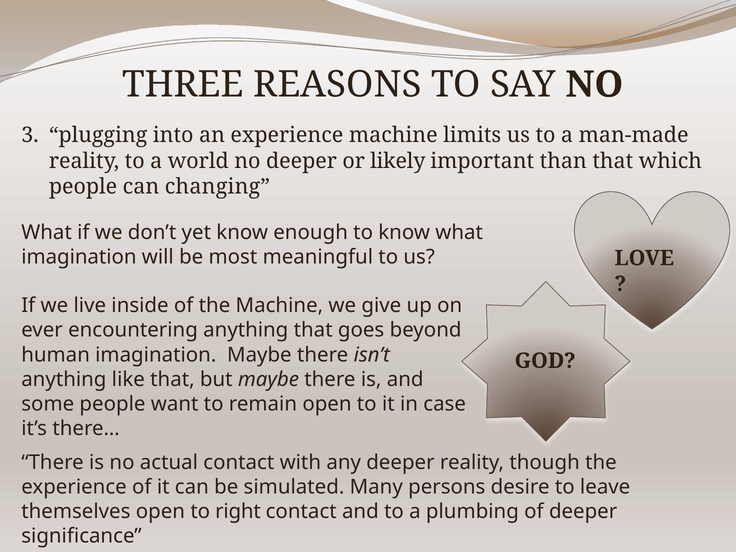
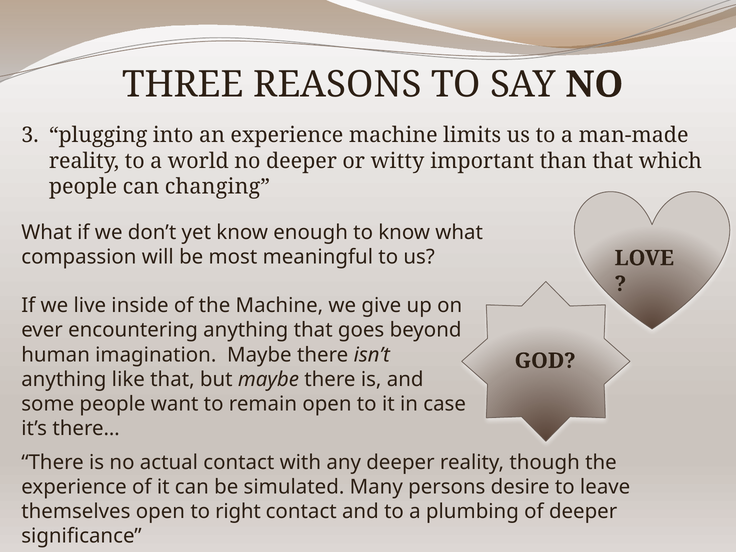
likely: likely -> witty
imagination at (79, 257): imagination -> compassion
